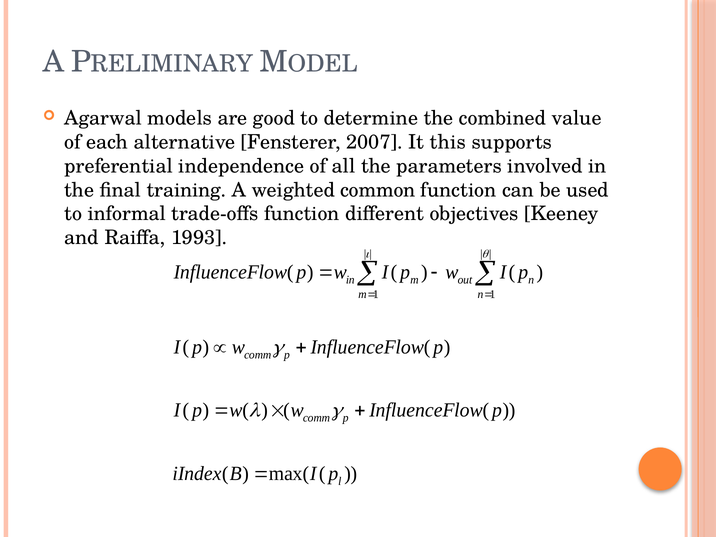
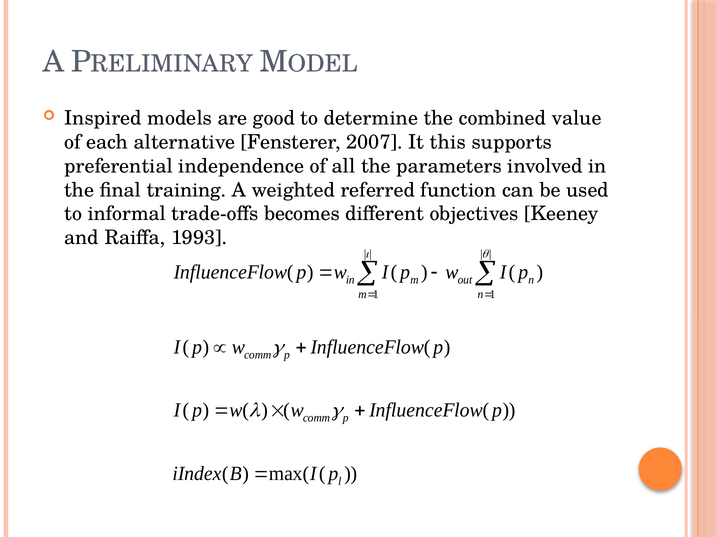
Agarwal: Agarwal -> Inspired
common: common -> referred
trade-offs function: function -> becomes
